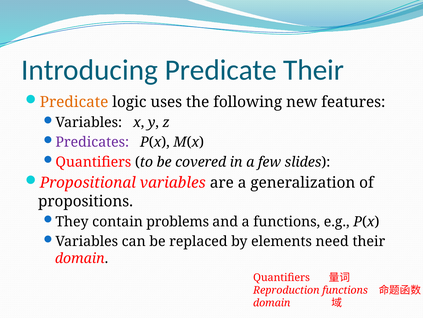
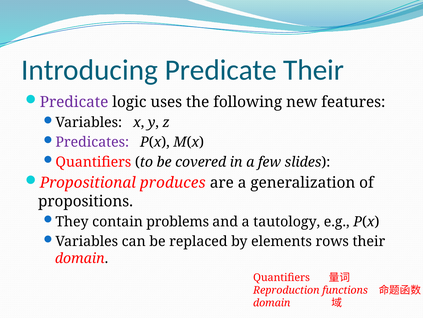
Predicate at (74, 102) colour: orange -> purple
Propositional variables: variables -> produces
a functions: functions -> tautology
need: need -> rows
